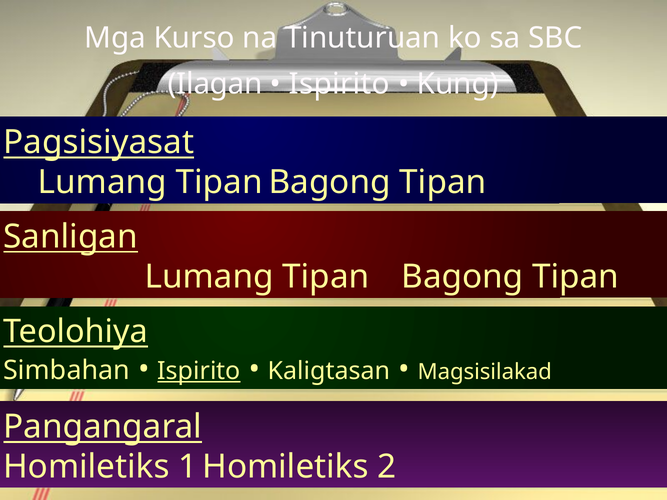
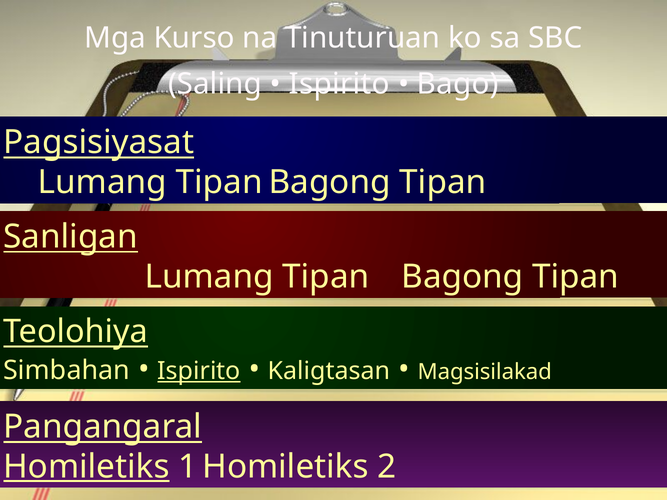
Ilagan: Ilagan -> Saling
Kung: Kung -> Bago
Homiletiks underline: none -> present
